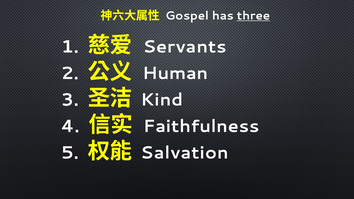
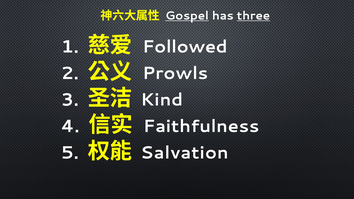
Gospel underline: none -> present
Servants: Servants -> Followed
Human: Human -> Prowls
